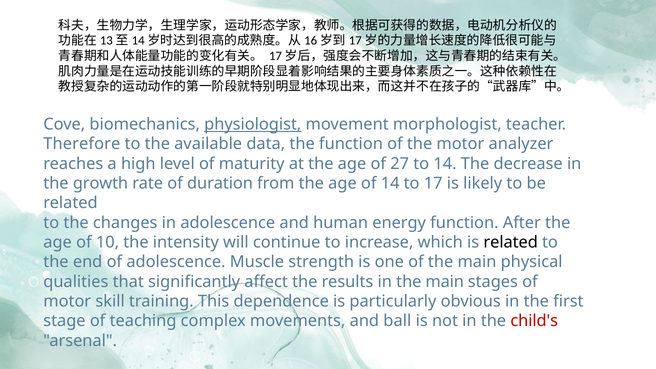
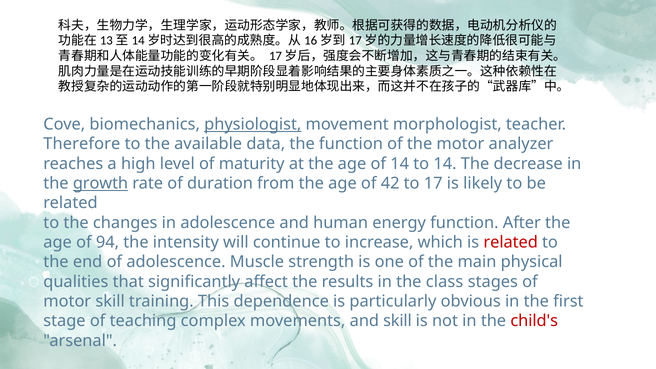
of 27: 27 -> 14
growth underline: none -> present
of 14: 14 -> 42
10: 10 -> 94
related at (511, 242) colour: black -> red
in the main: main -> class
and ball: ball -> skill
